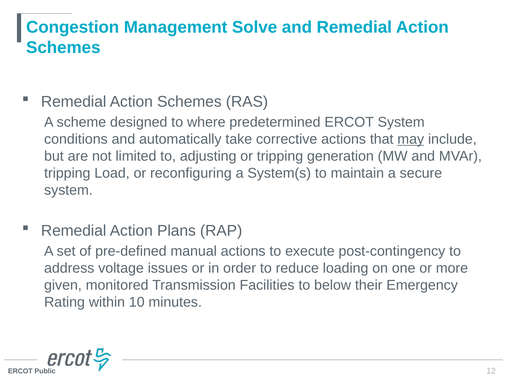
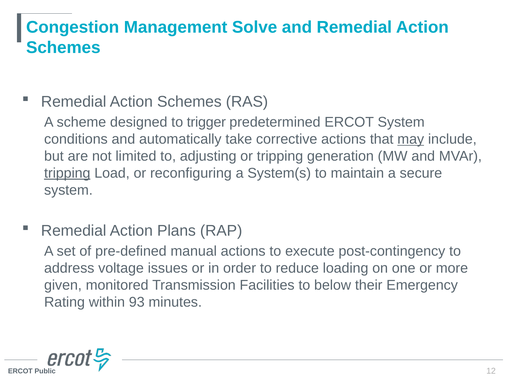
where: where -> trigger
tripping at (67, 173) underline: none -> present
10: 10 -> 93
